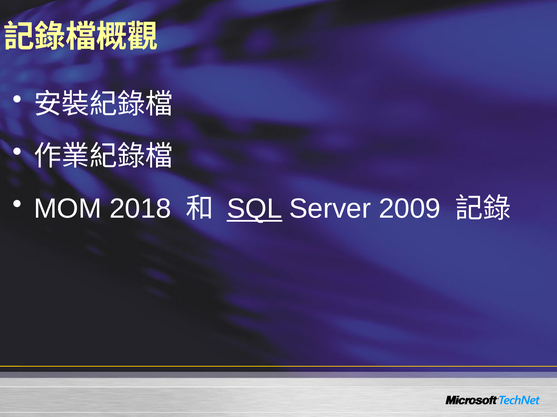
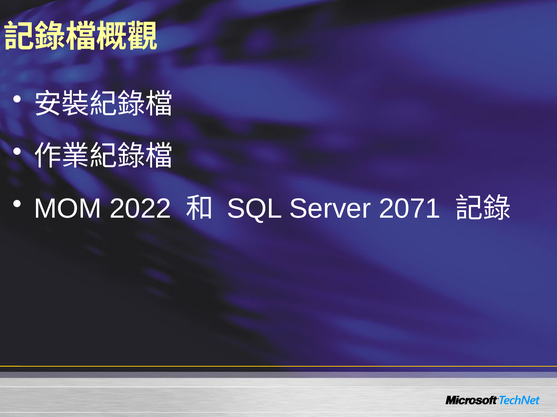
2018: 2018 -> 2022
SQL underline: present -> none
2009: 2009 -> 2071
